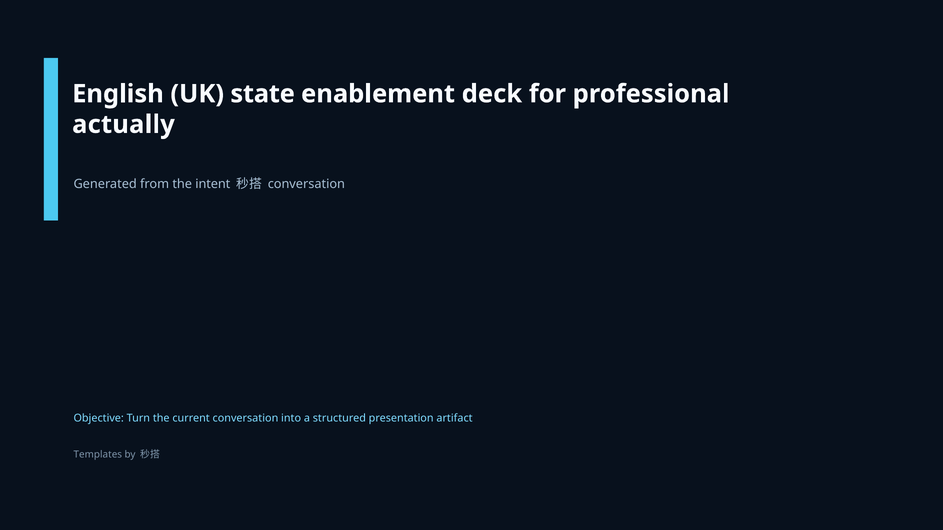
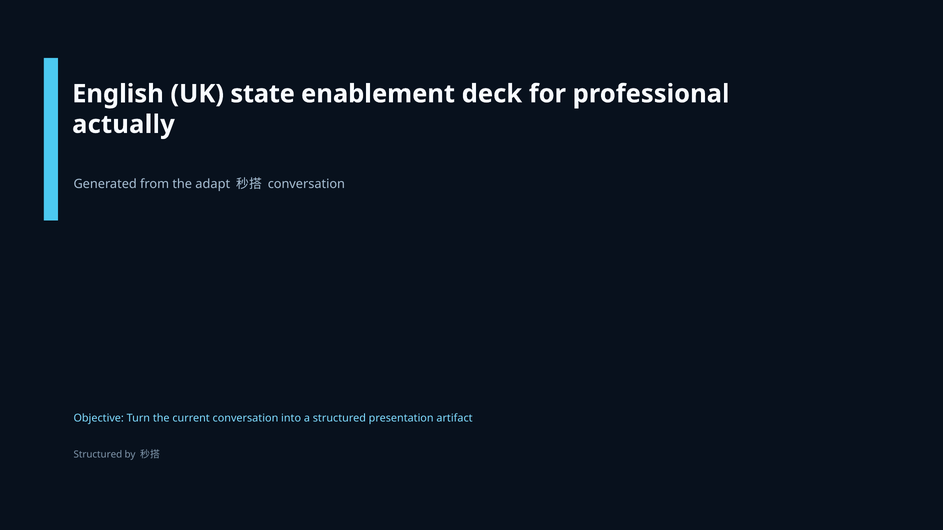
intent: intent -> adapt
Templates at (98, 455): Templates -> Structured
